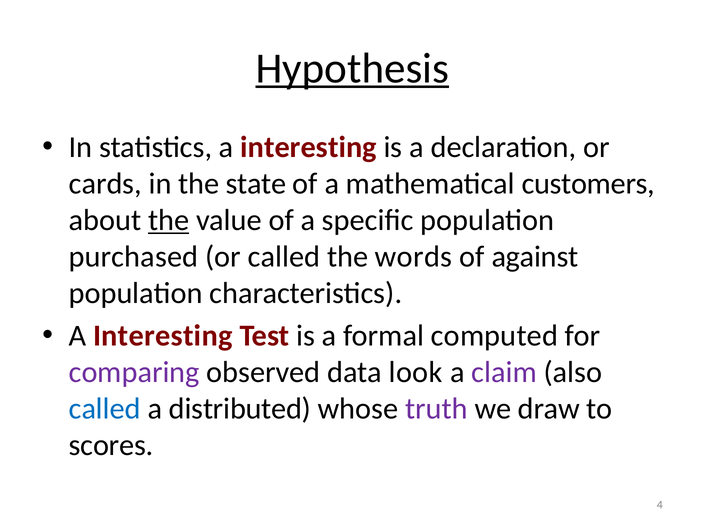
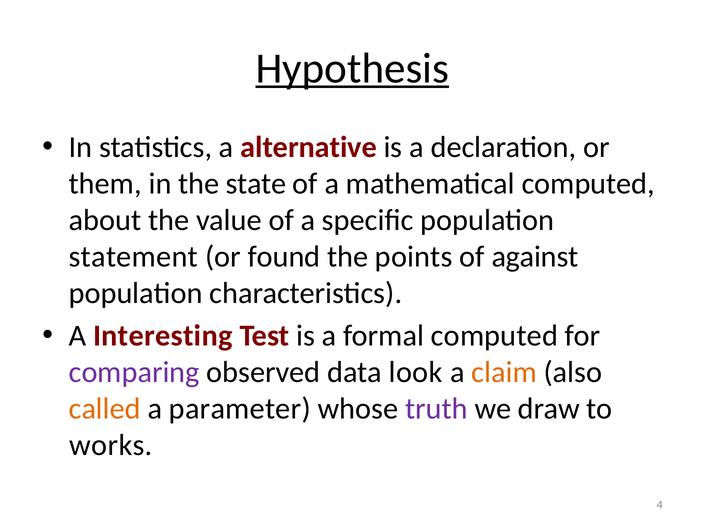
statistics a interesting: interesting -> alternative
cards: cards -> them
mathematical customers: customers -> computed
the at (169, 220) underline: present -> none
purchased: purchased -> statement
or called: called -> found
words: words -> points
claim colour: purple -> orange
called at (105, 409) colour: blue -> orange
distributed: distributed -> parameter
scores: scores -> works
